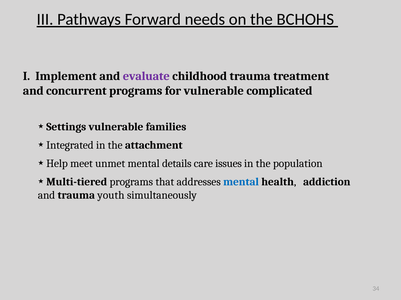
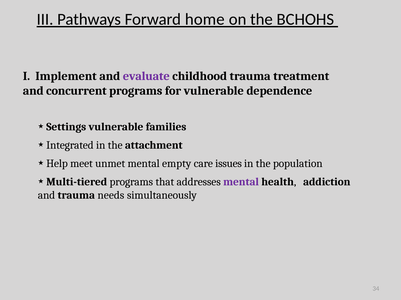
needs: needs -> home
complicated: complicated -> dependence
details: details -> empty
mental at (241, 182) colour: blue -> purple
youth: youth -> needs
